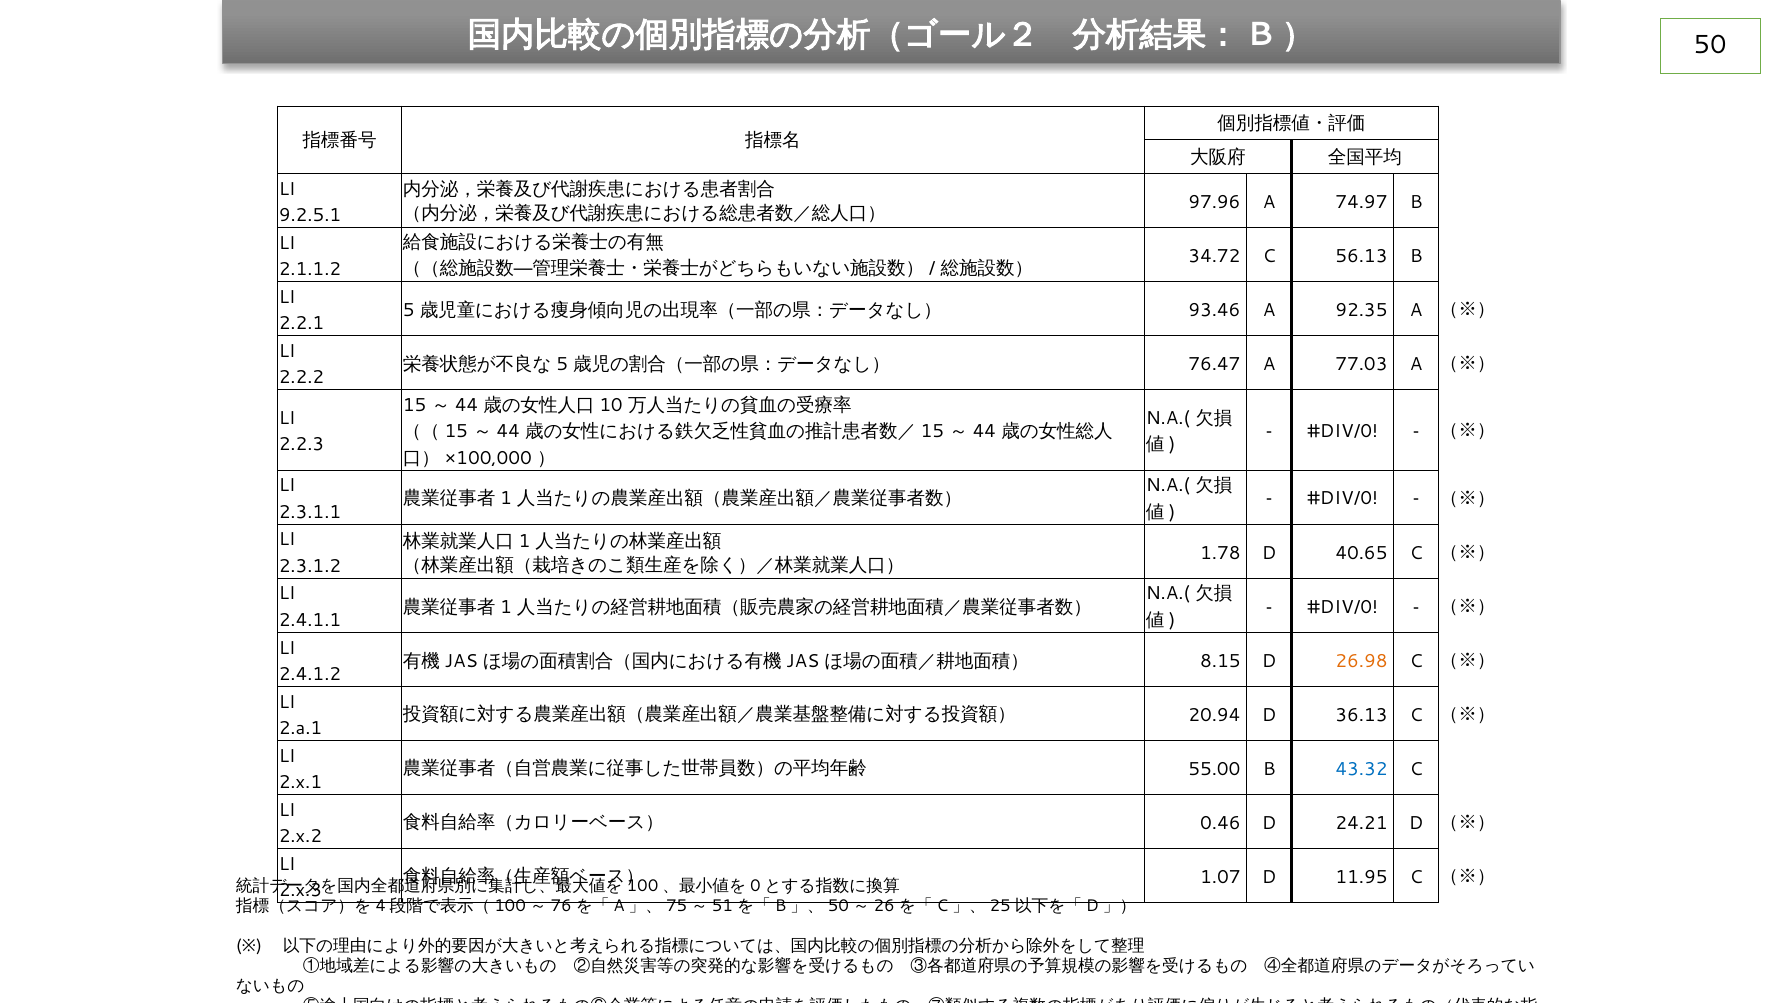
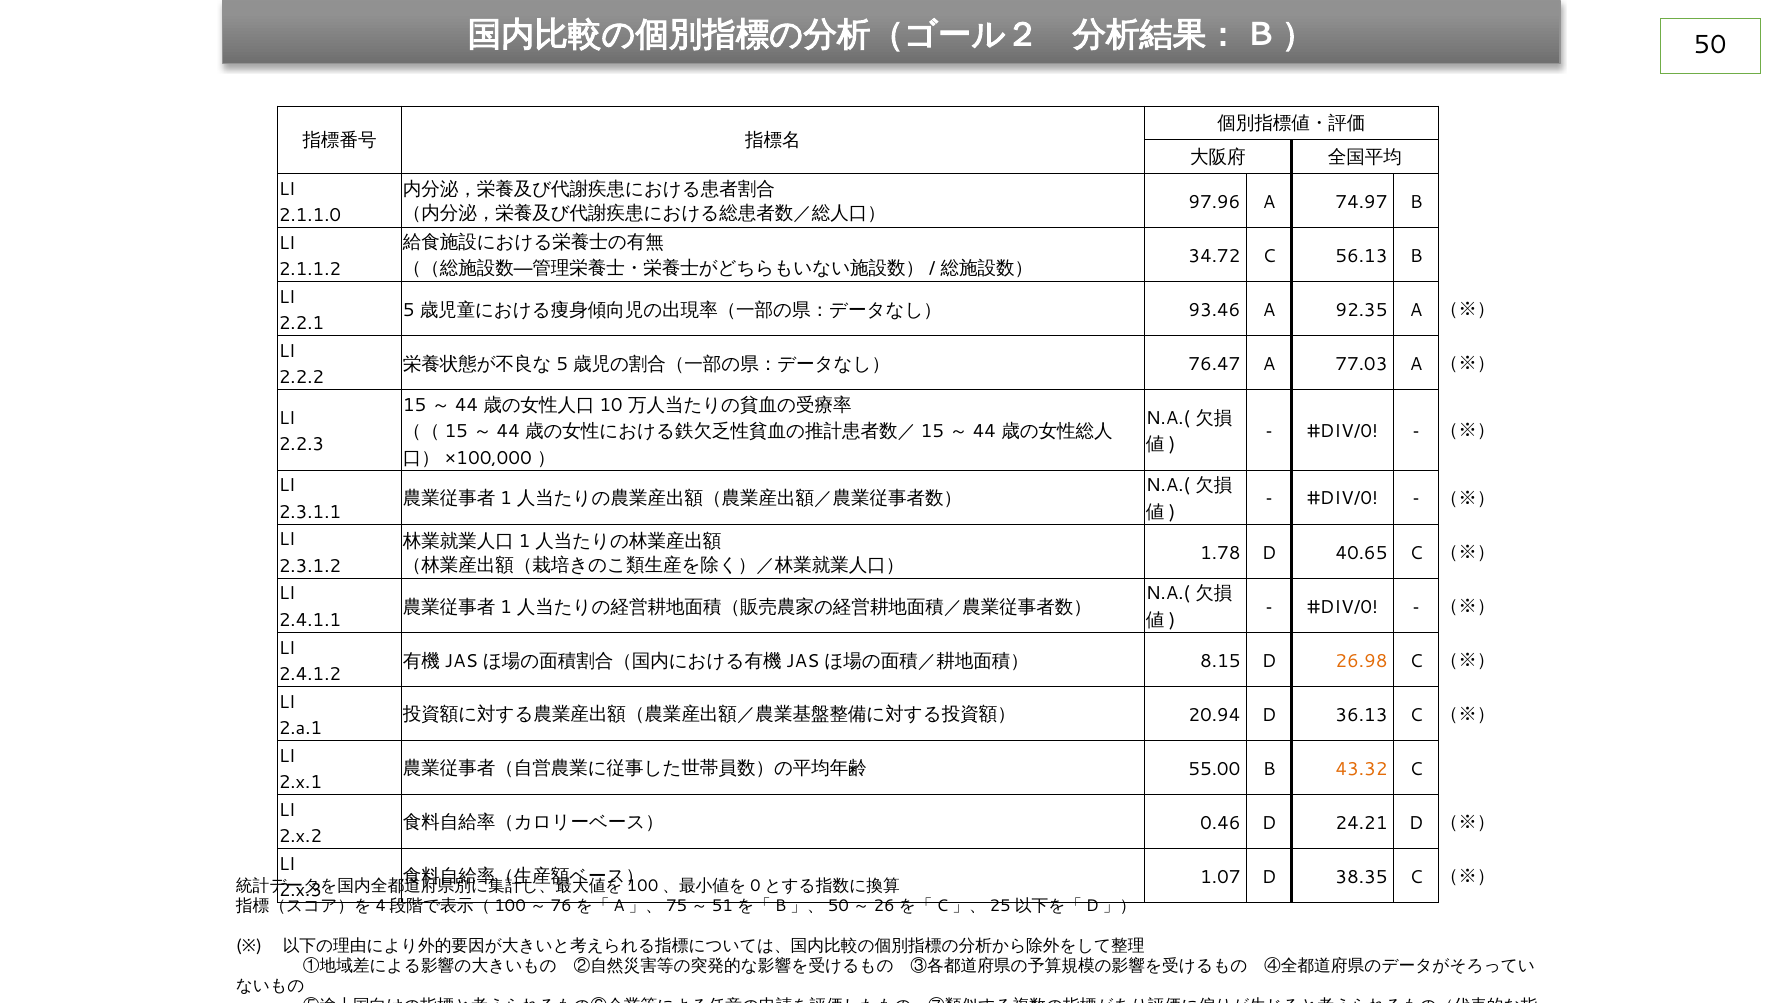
9.2.5.1: 9.2.5.1 -> 2.1.1.0
43.32 colour: blue -> orange
11.95: 11.95 -> 38.35
